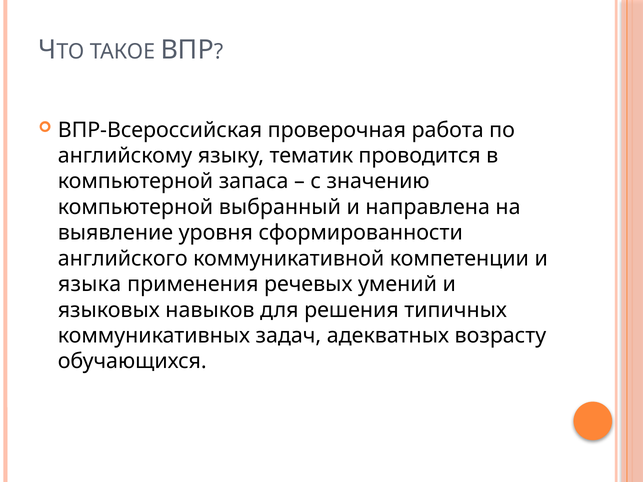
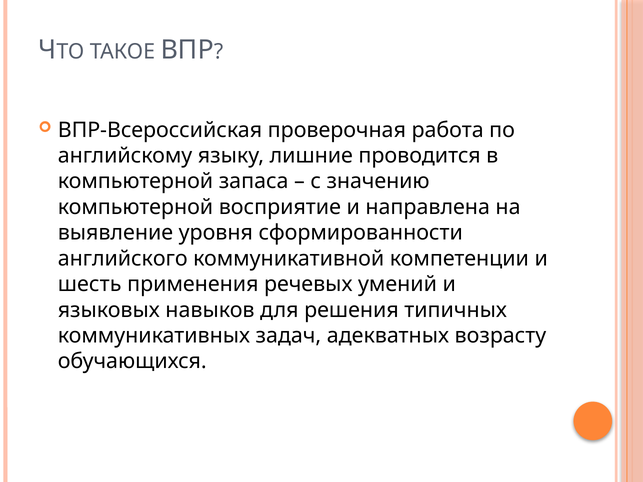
тематик: тематик -> лишние
выбранный: выбранный -> восприятие
языка: языка -> шесть
